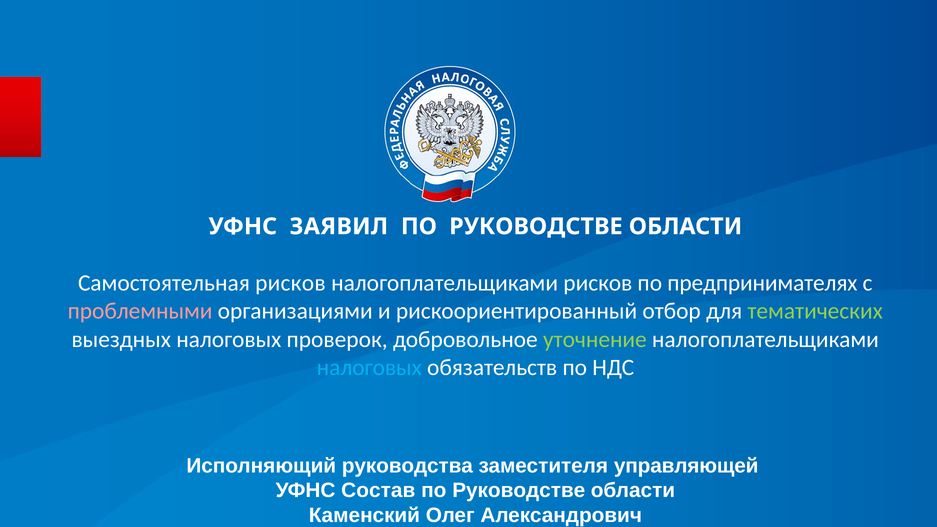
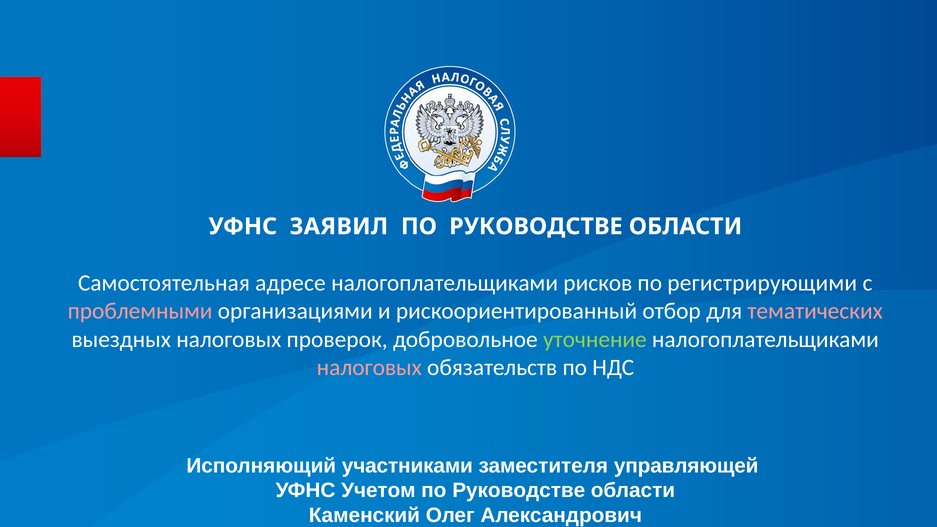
Самостоятельная рисков: рисков -> адресе
предпринимателях: предпринимателях -> регистрирующими
тематических colour: light green -> pink
налоговых at (369, 367) colour: light blue -> pink
руководства: руководства -> участниками
Состав: Состав -> Учетом
